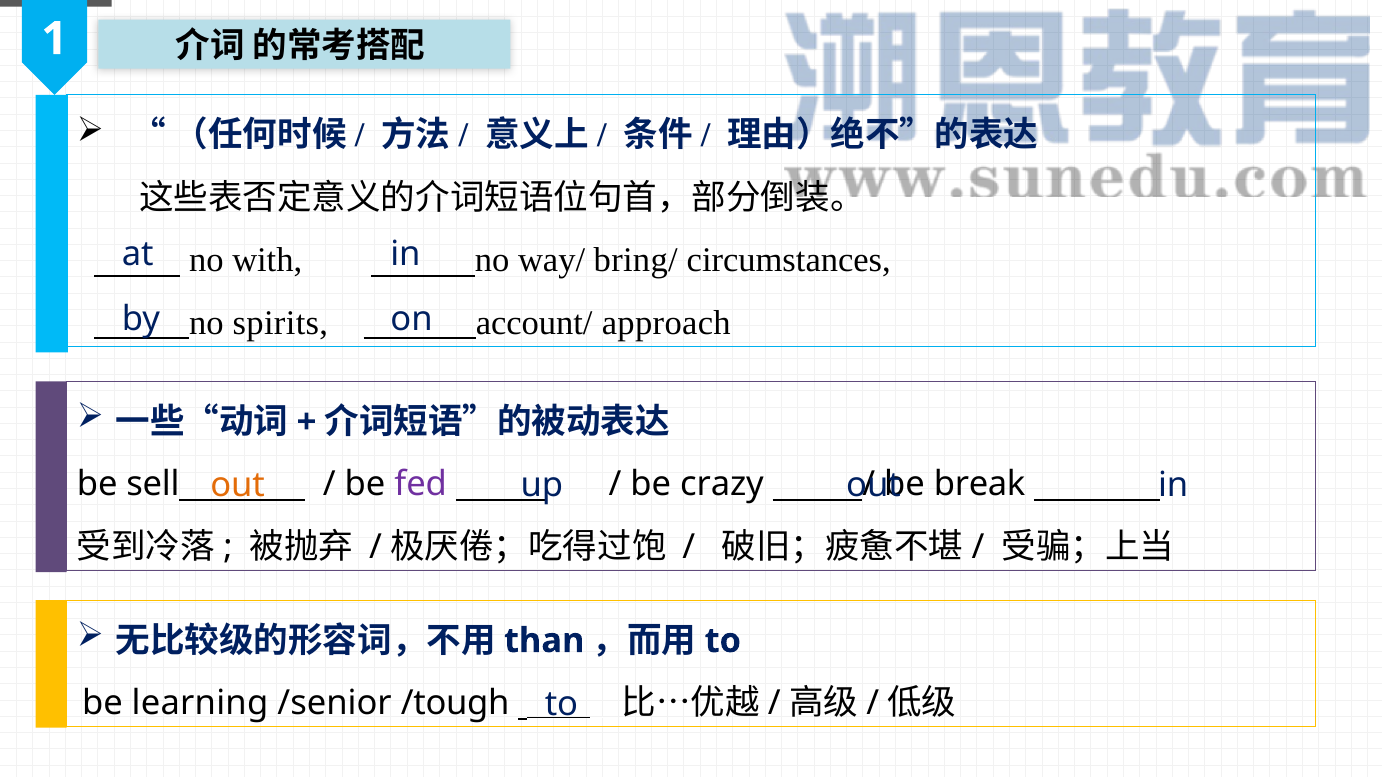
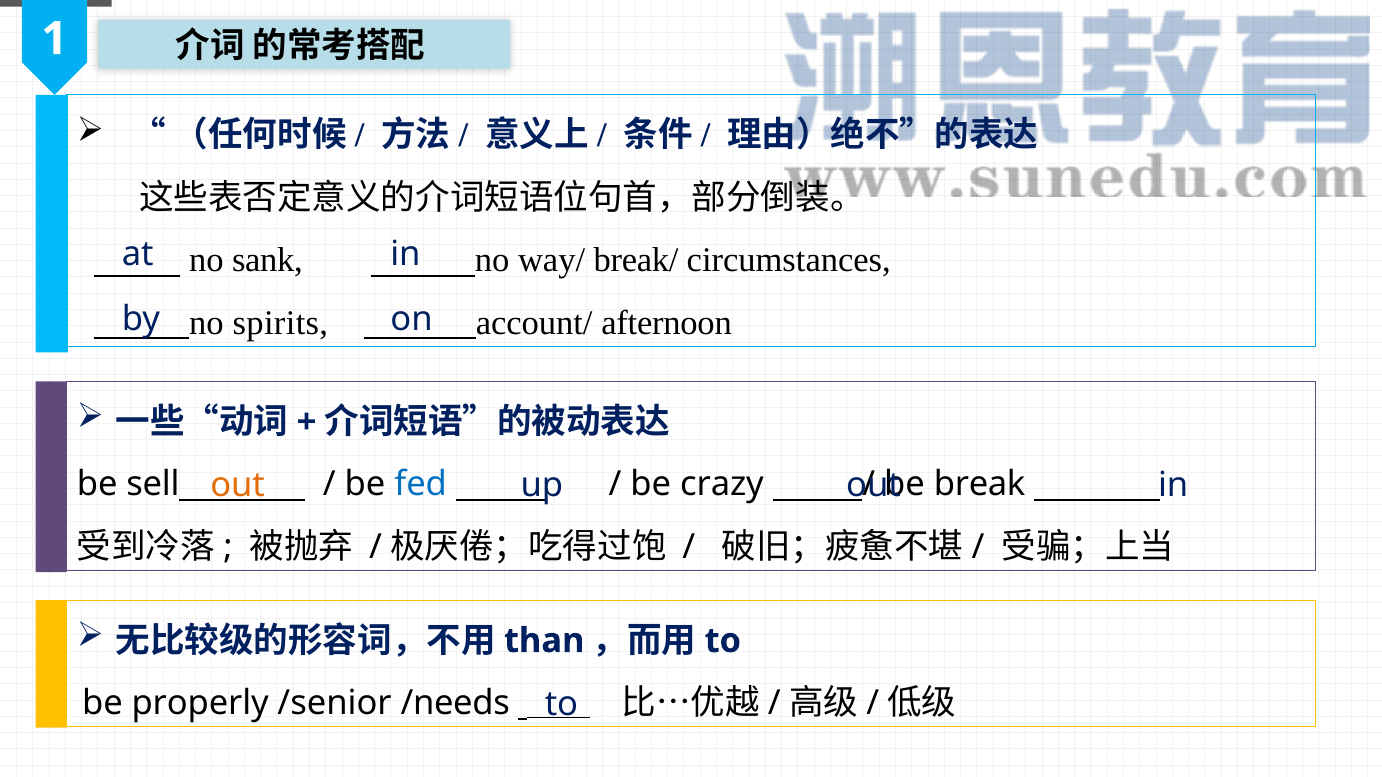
with: with -> sank
bring/: bring/ -> break/
approach: approach -> afternoon
fed colour: purple -> blue
learning: learning -> properly
/tough: /tough -> /needs
